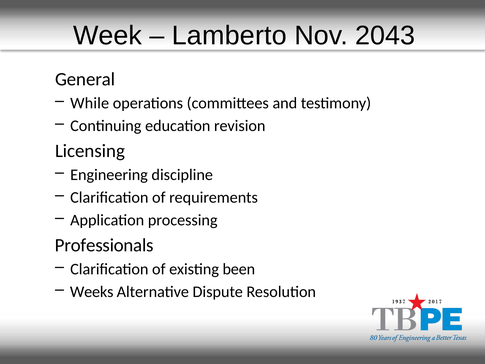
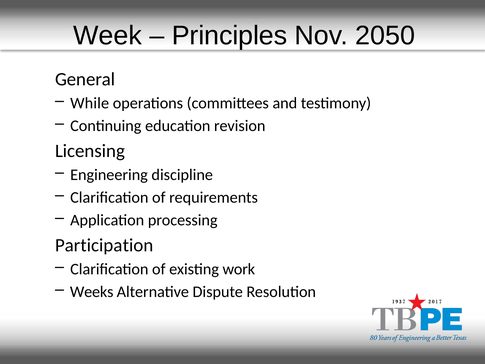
Lamberto: Lamberto -> Principles
2043: 2043 -> 2050
Professionals: Professionals -> Participation
been: been -> work
